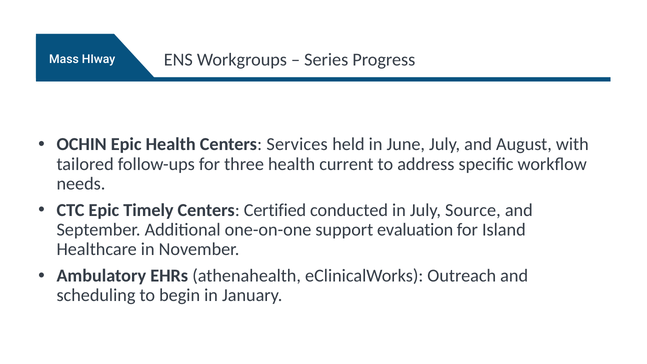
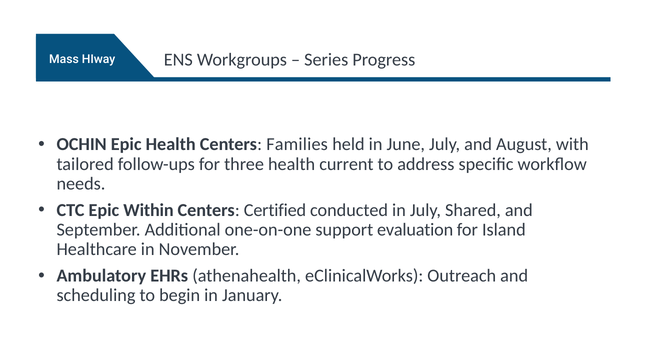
Services: Services -> Families
Timely: Timely -> Within
Source: Source -> Shared
